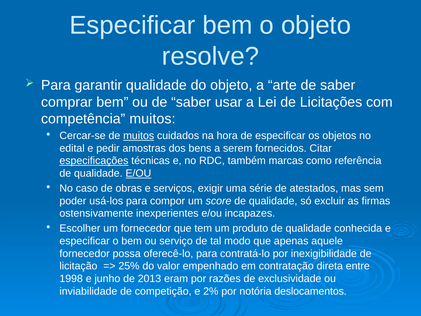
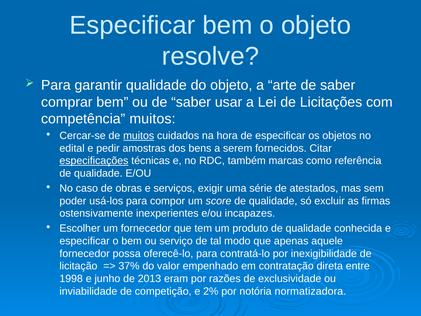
E/OU at (138, 173) underline: present -> none
25%: 25% -> 37%
deslocamentos: deslocamentos -> normatizadora
